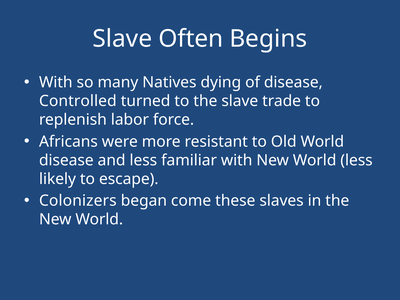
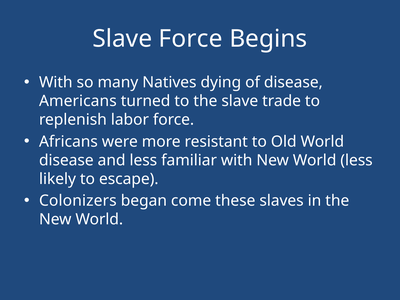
Slave Often: Often -> Force
Controlled: Controlled -> Americans
